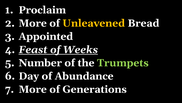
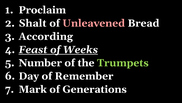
2 More: More -> Shalt
Unleavened colour: yellow -> pink
Appointed: Appointed -> According
Abundance: Abundance -> Remember
7 More: More -> Mark
